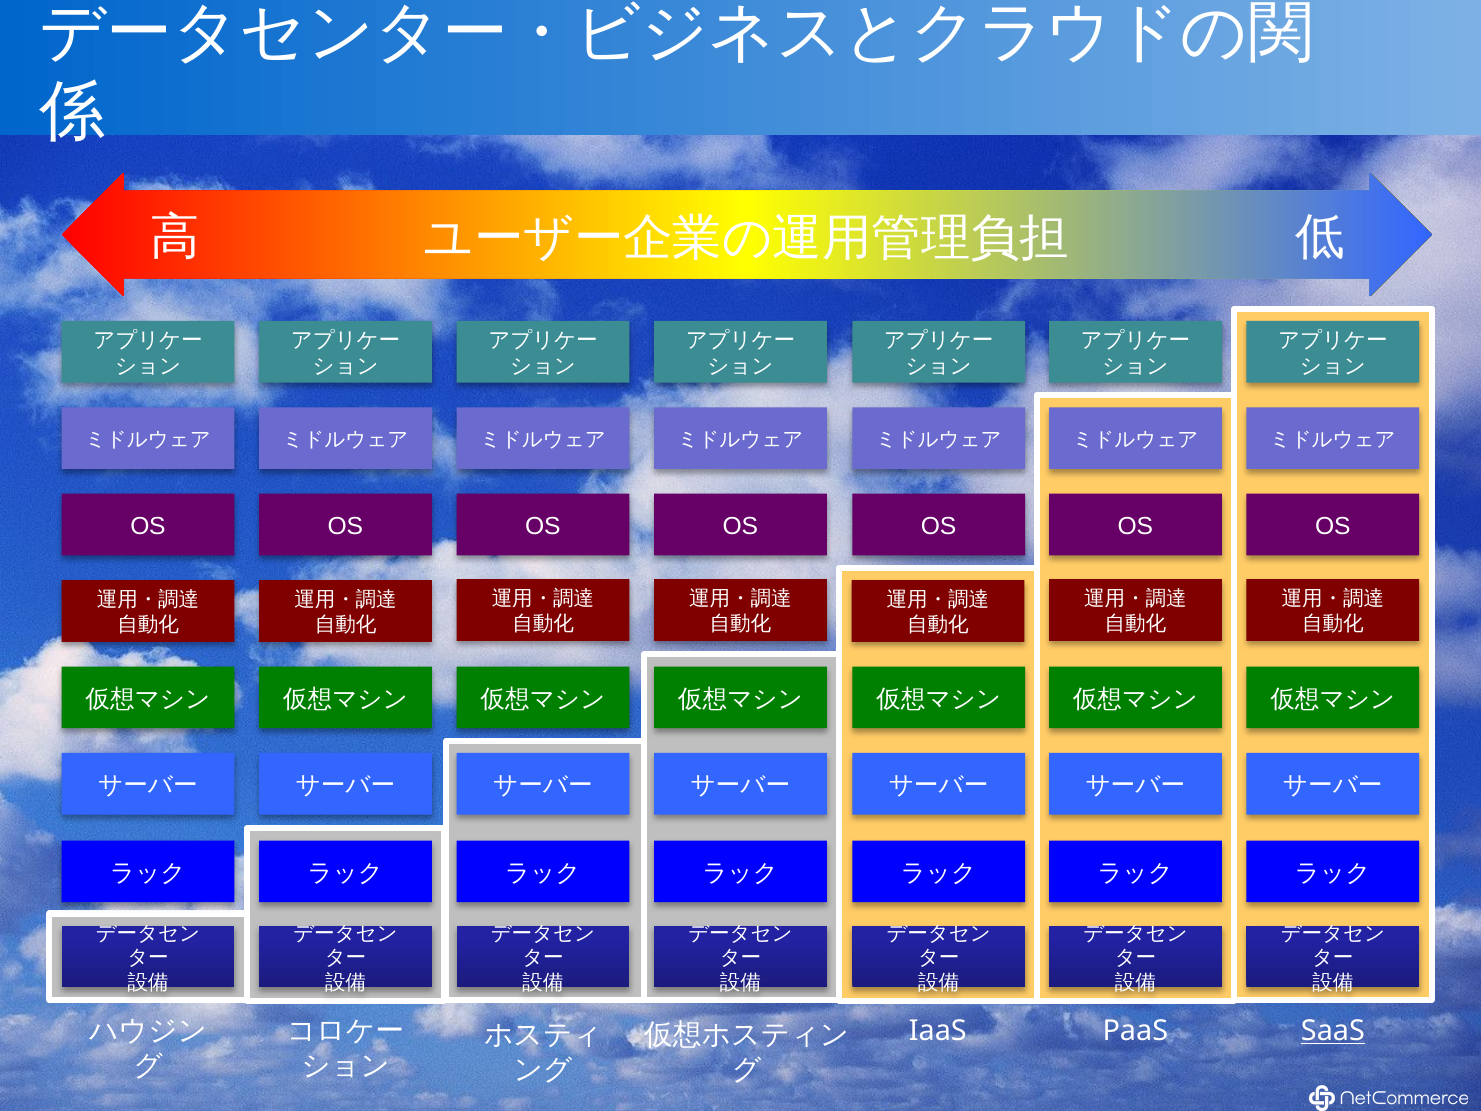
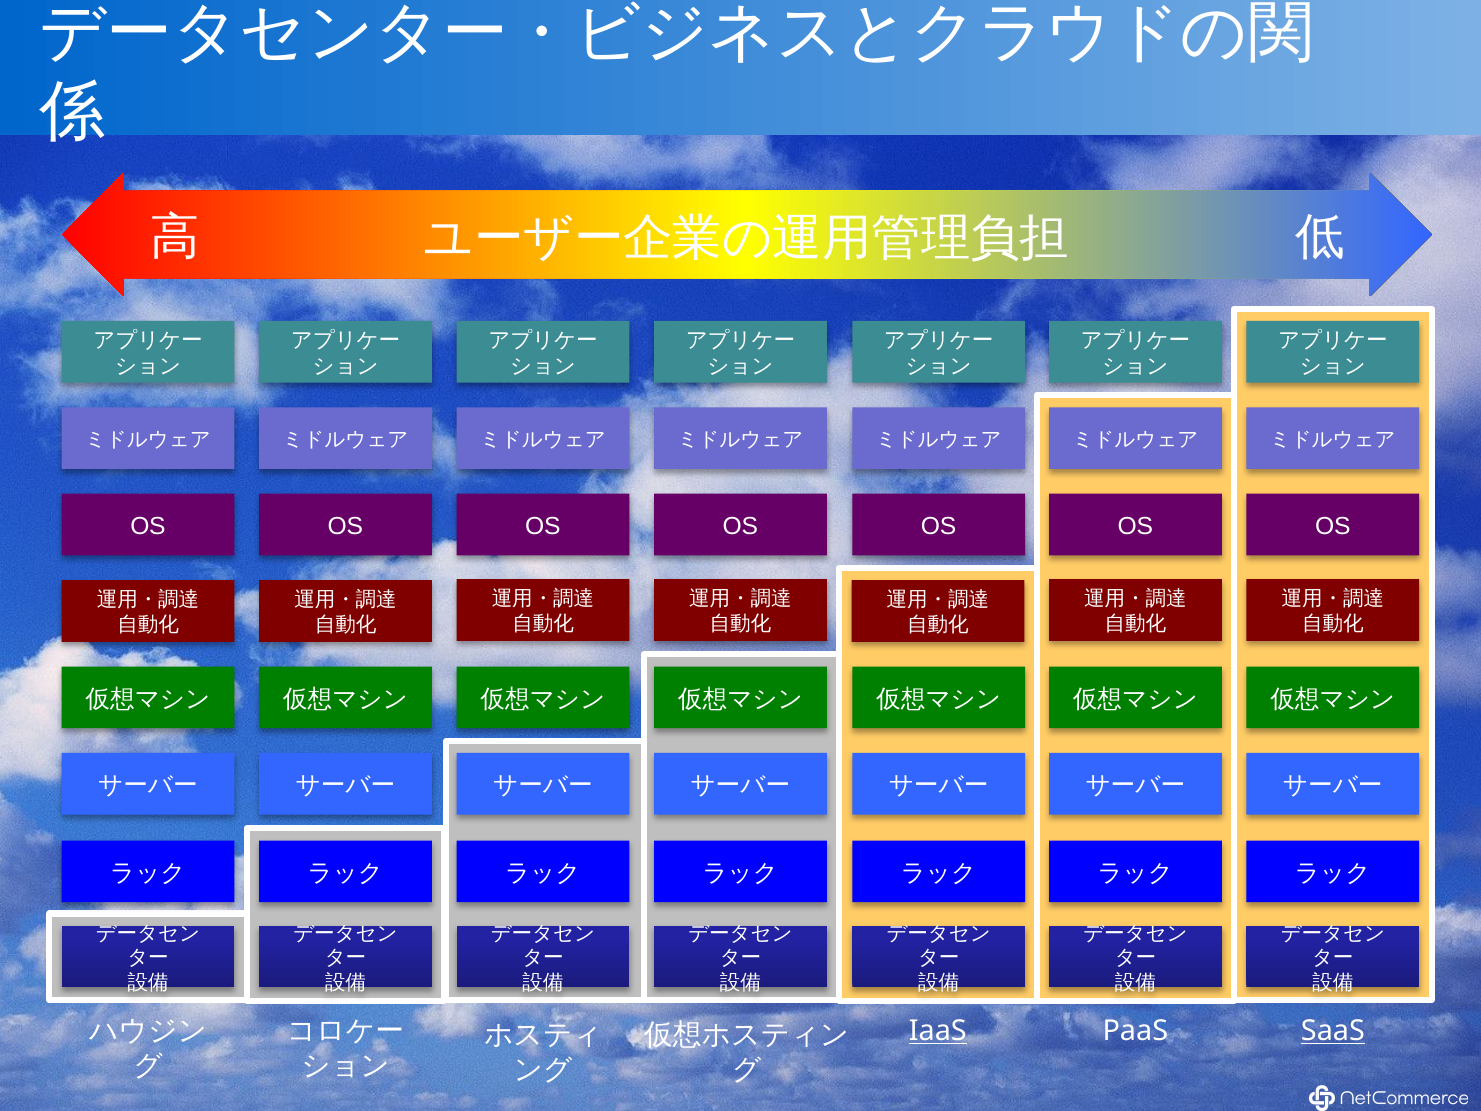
IaaS underline: none -> present
